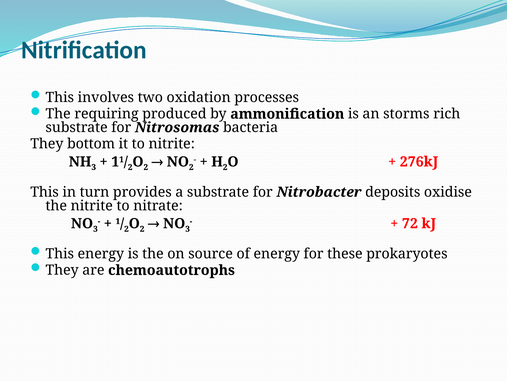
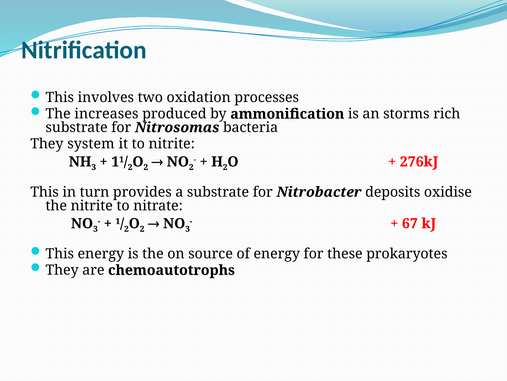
requiring: requiring -> increases
bottom: bottom -> system
72: 72 -> 67
